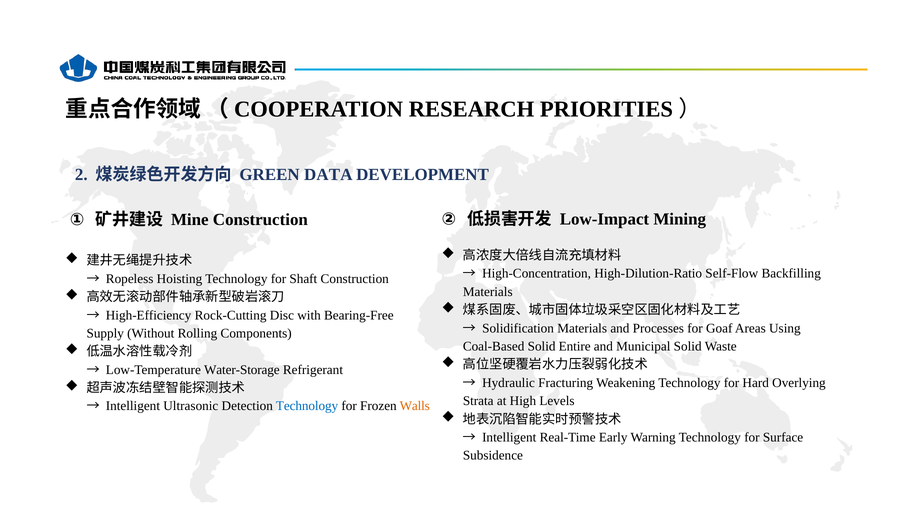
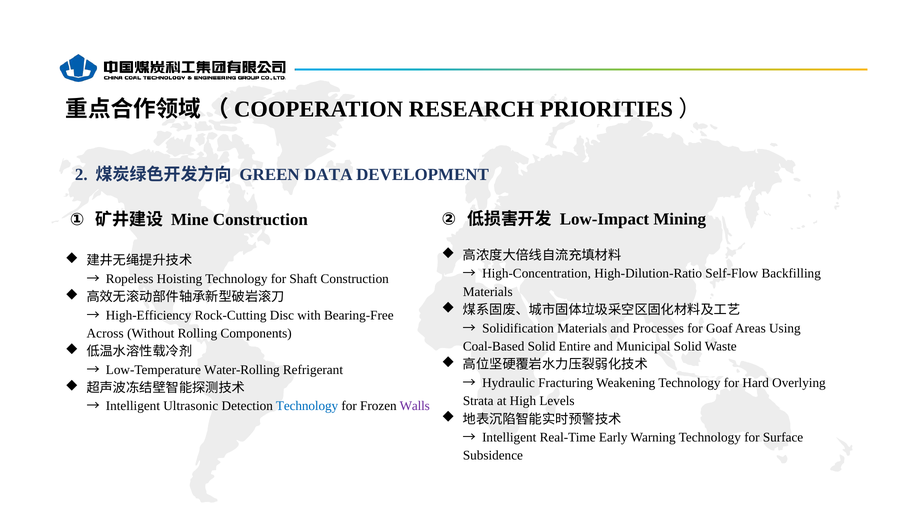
Supply: Supply -> Across
Water-Storage: Water-Storage -> Water-Rolling
Walls colour: orange -> purple
